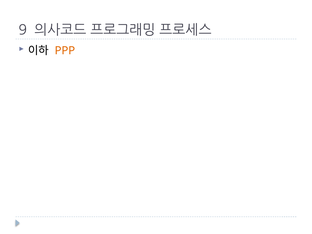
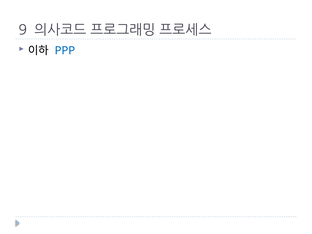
PPP colour: orange -> blue
